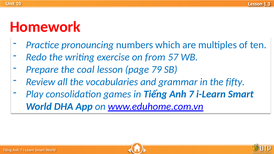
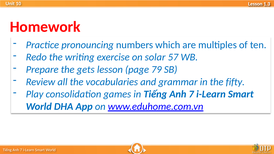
from: from -> solar
coal: coal -> gets
